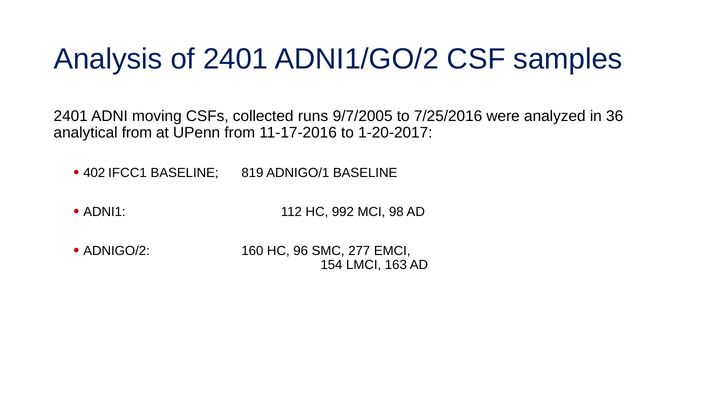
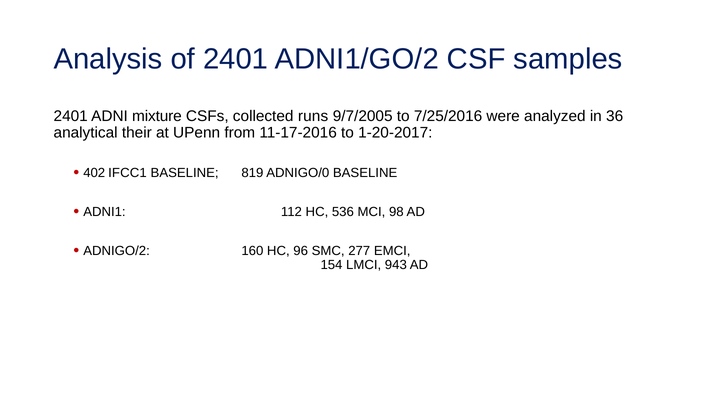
moving: moving -> mixture
analytical from: from -> their
ADNIGO/1: ADNIGO/1 -> ADNIGO/0
992: 992 -> 536
163: 163 -> 943
